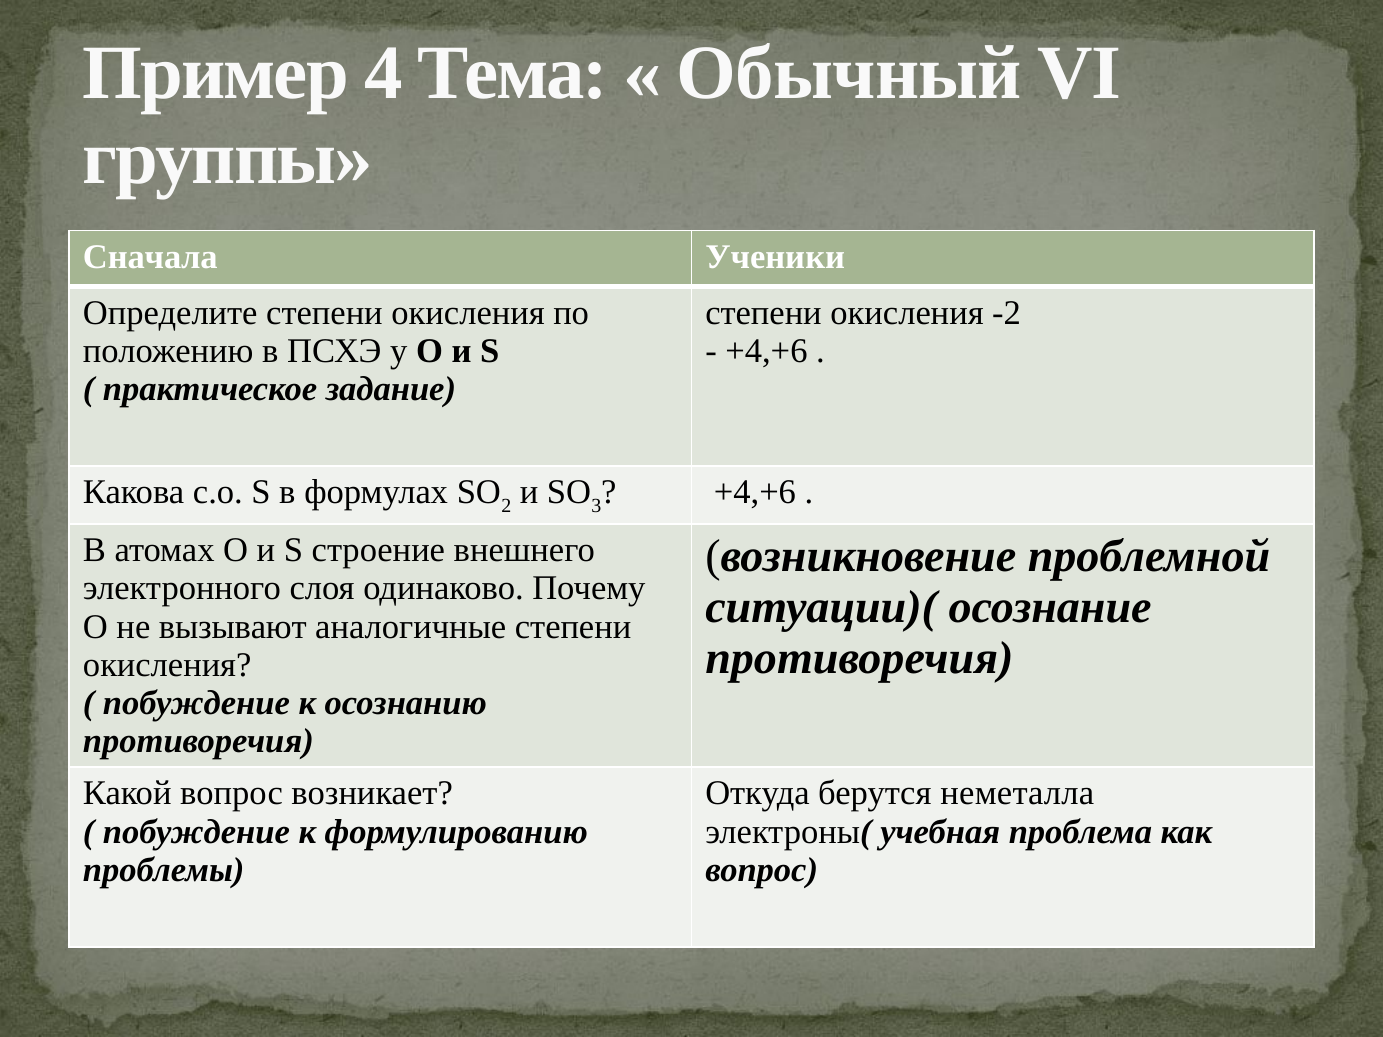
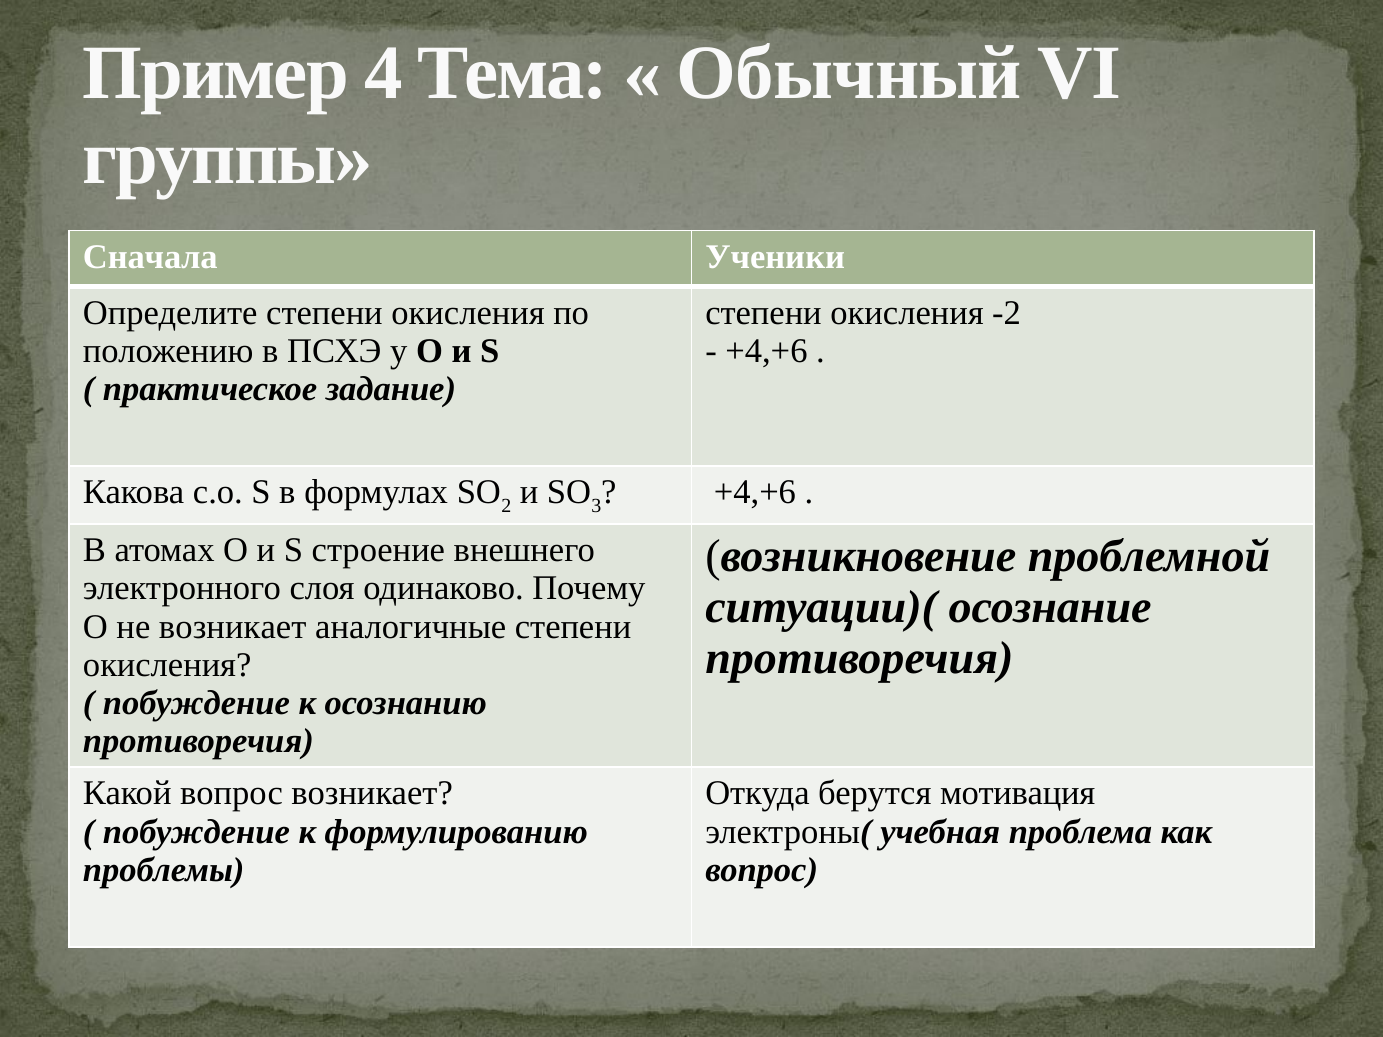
не вызывают: вызывают -> возникает
неметалла: неметалла -> мотивация
